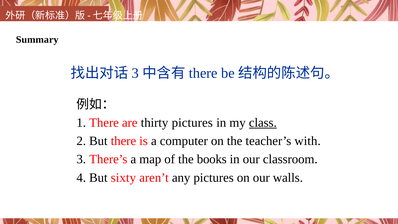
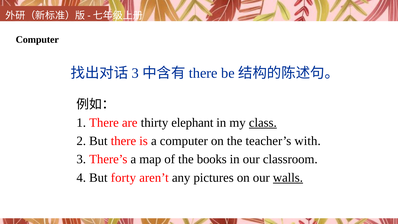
Summary at (37, 40): Summary -> Computer
thirty pictures: pictures -> elephant
sixty: sixty -> forty
walls underline: none -> present
